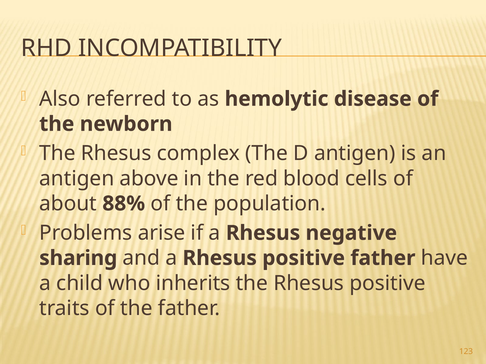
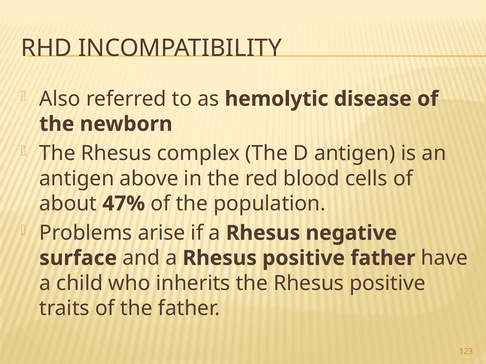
88%: 88% -> 47%
sharing: sharing -> surface
